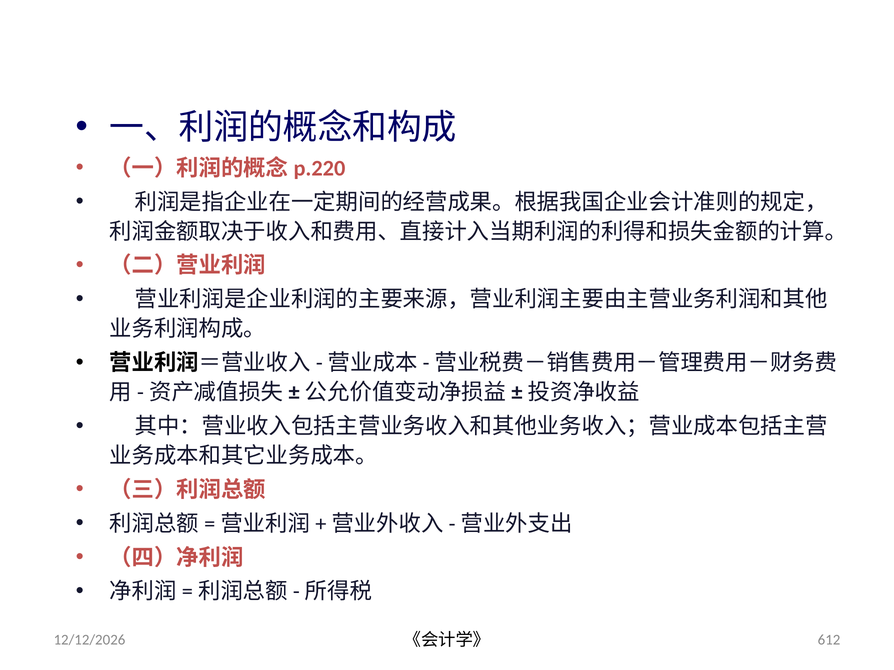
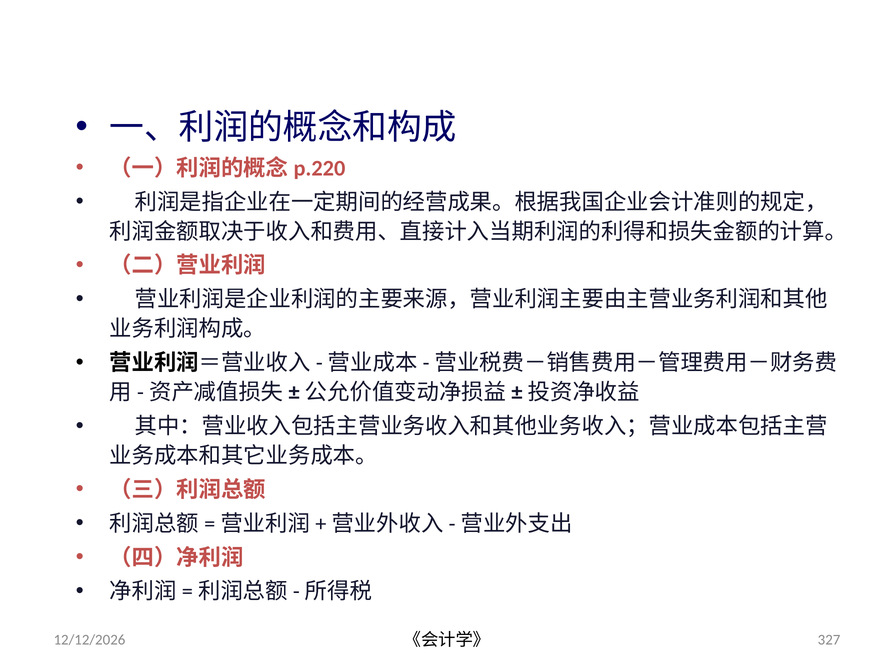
612: 612 -> 327
